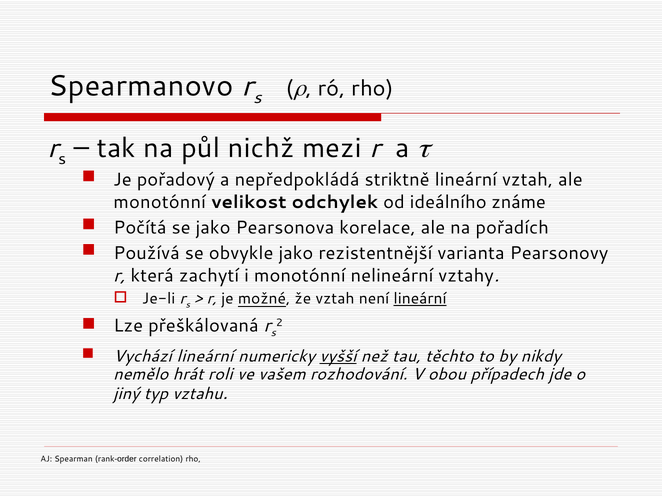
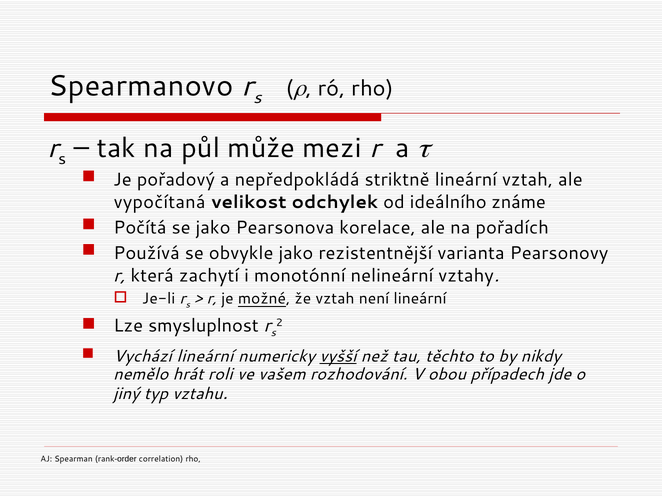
nichž: nichž -> může
monotónní at (160, 202): monotónní -> vypočítaná
lineární at (420, 299) underline: present -> none
přeškálovaná: přeškálovaná -> smysluplnost
